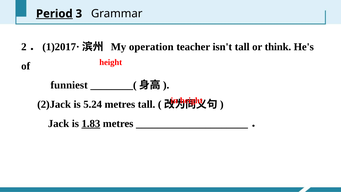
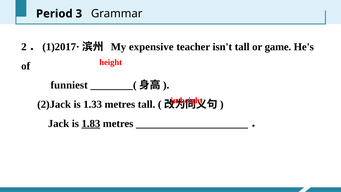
Period underline: present -> none
operation: operation -> expensive
think: think -> game
5.24: 5.24 -> 1.33
